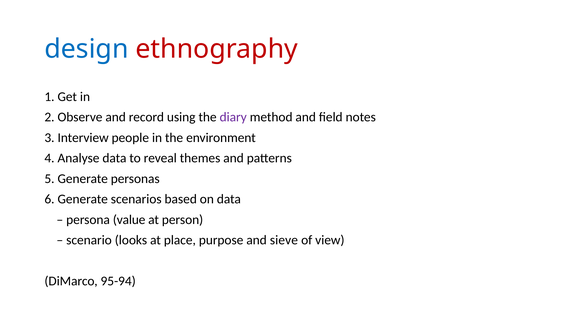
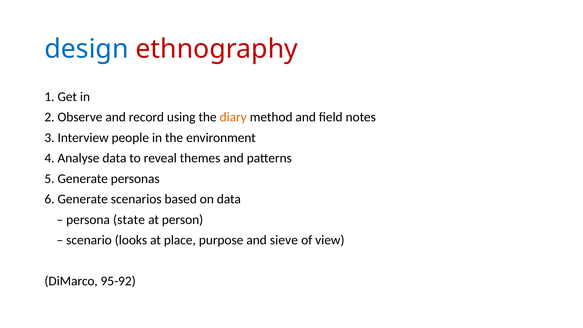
diary colour: purple -> orange
value: value -> state
95-94: 95-94 -> 95-92
